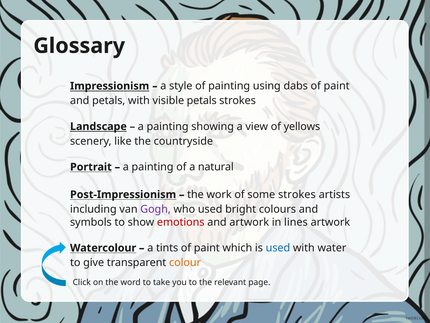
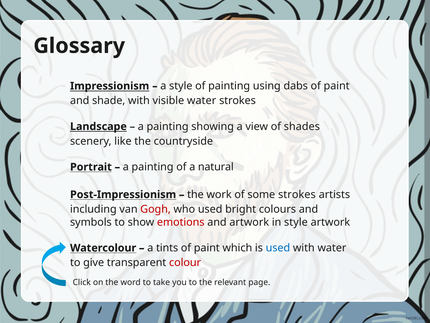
and petals: petals -> shade
visible petals: petals -> water
yellows: yellows -> shades
Gogh colour: purple -> red
in lines: lines -> style
colour colour: orange -> red
